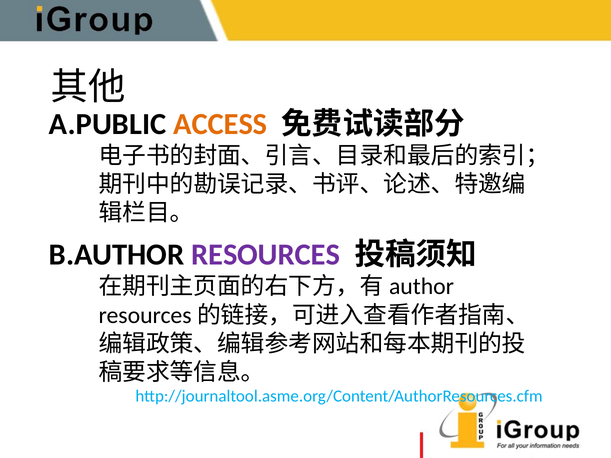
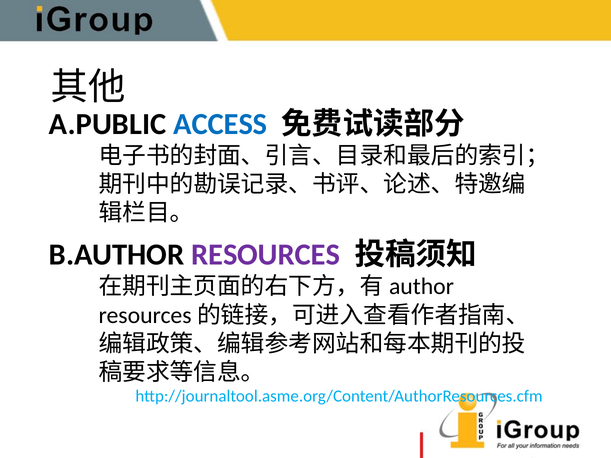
ACCESS colour: orange -> blue
